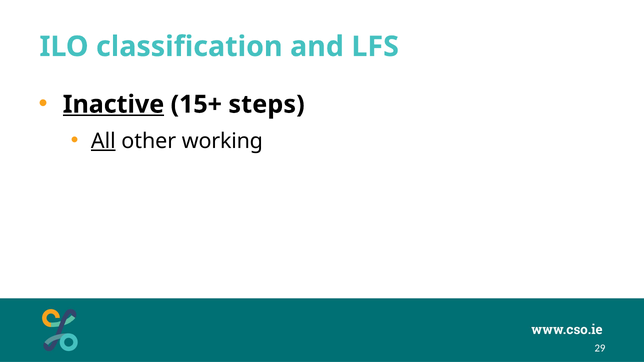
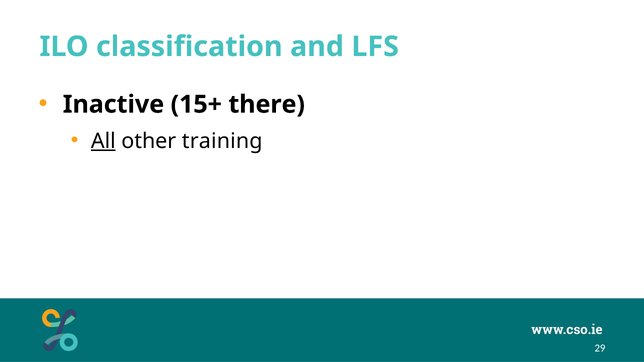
Inactive underline: present -> none
steps: steps -> there
working: working -> training
